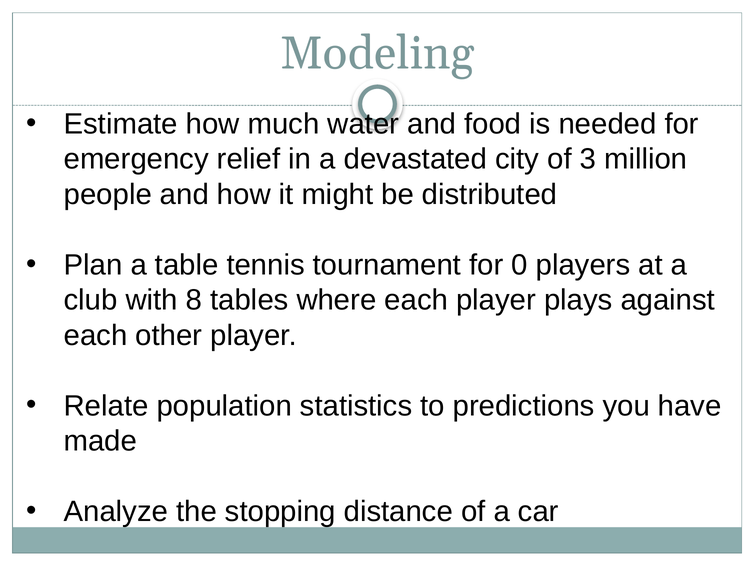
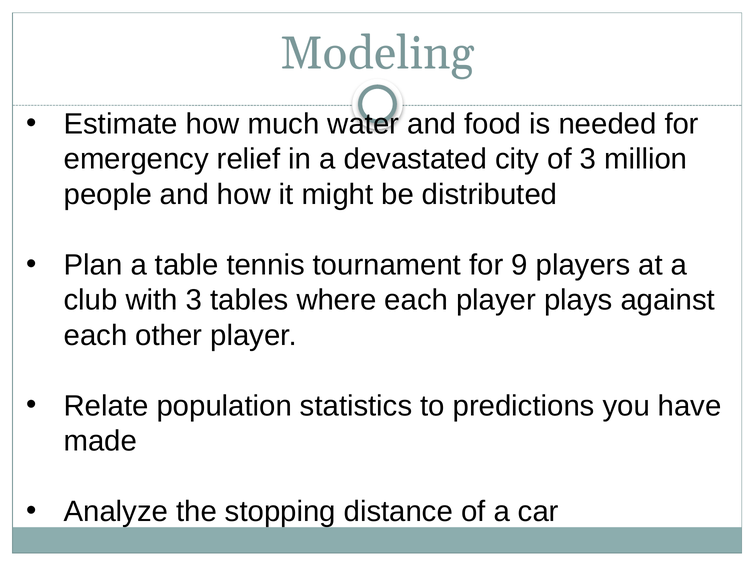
0: 0 -> 9
with 8: 8 -> 3
